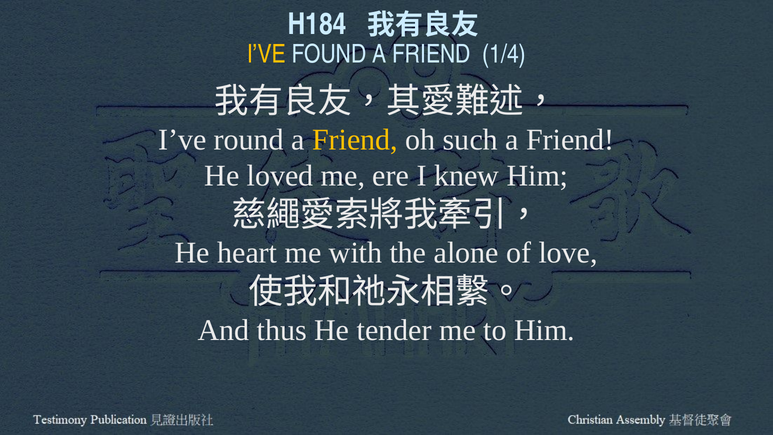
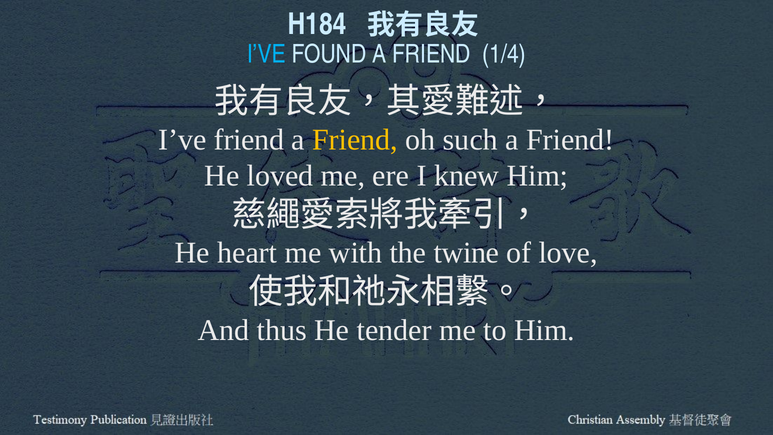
I’VE at (266, 54) colour: yellow -> light blue
I’ve round: round -> friend
alone: alone -> twine
